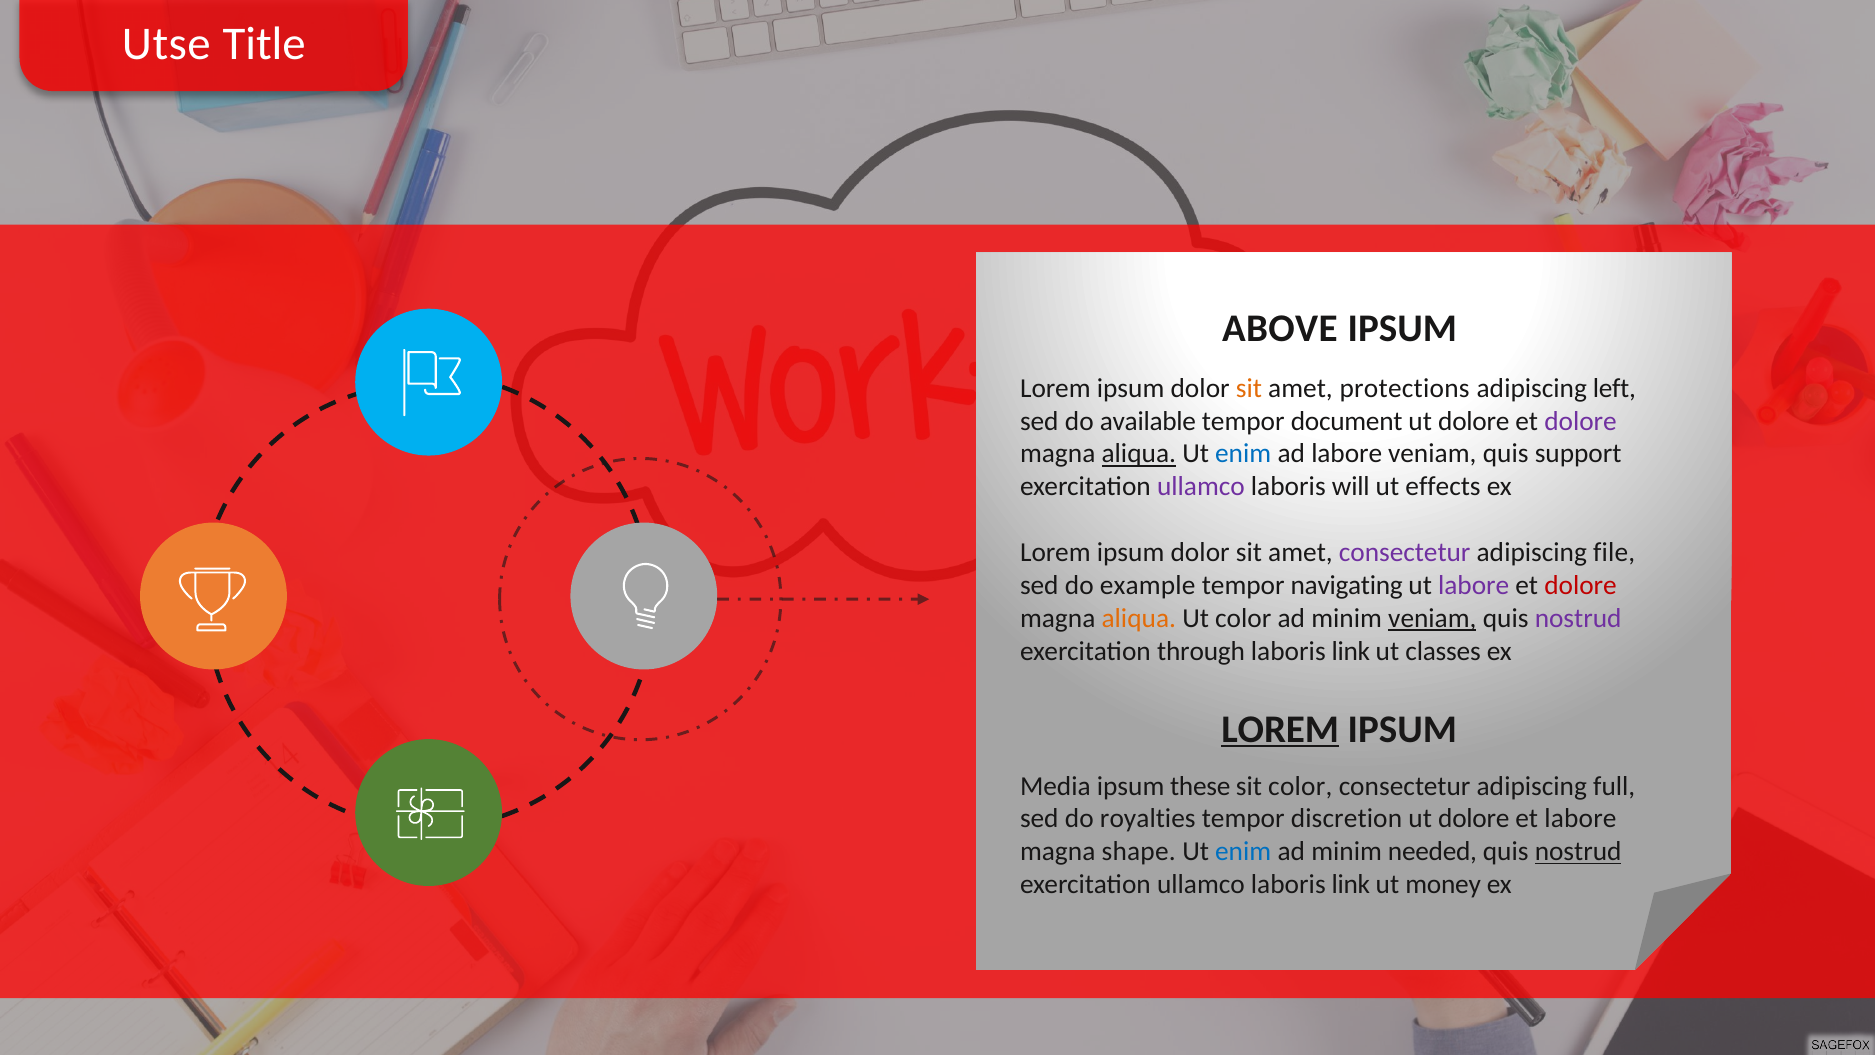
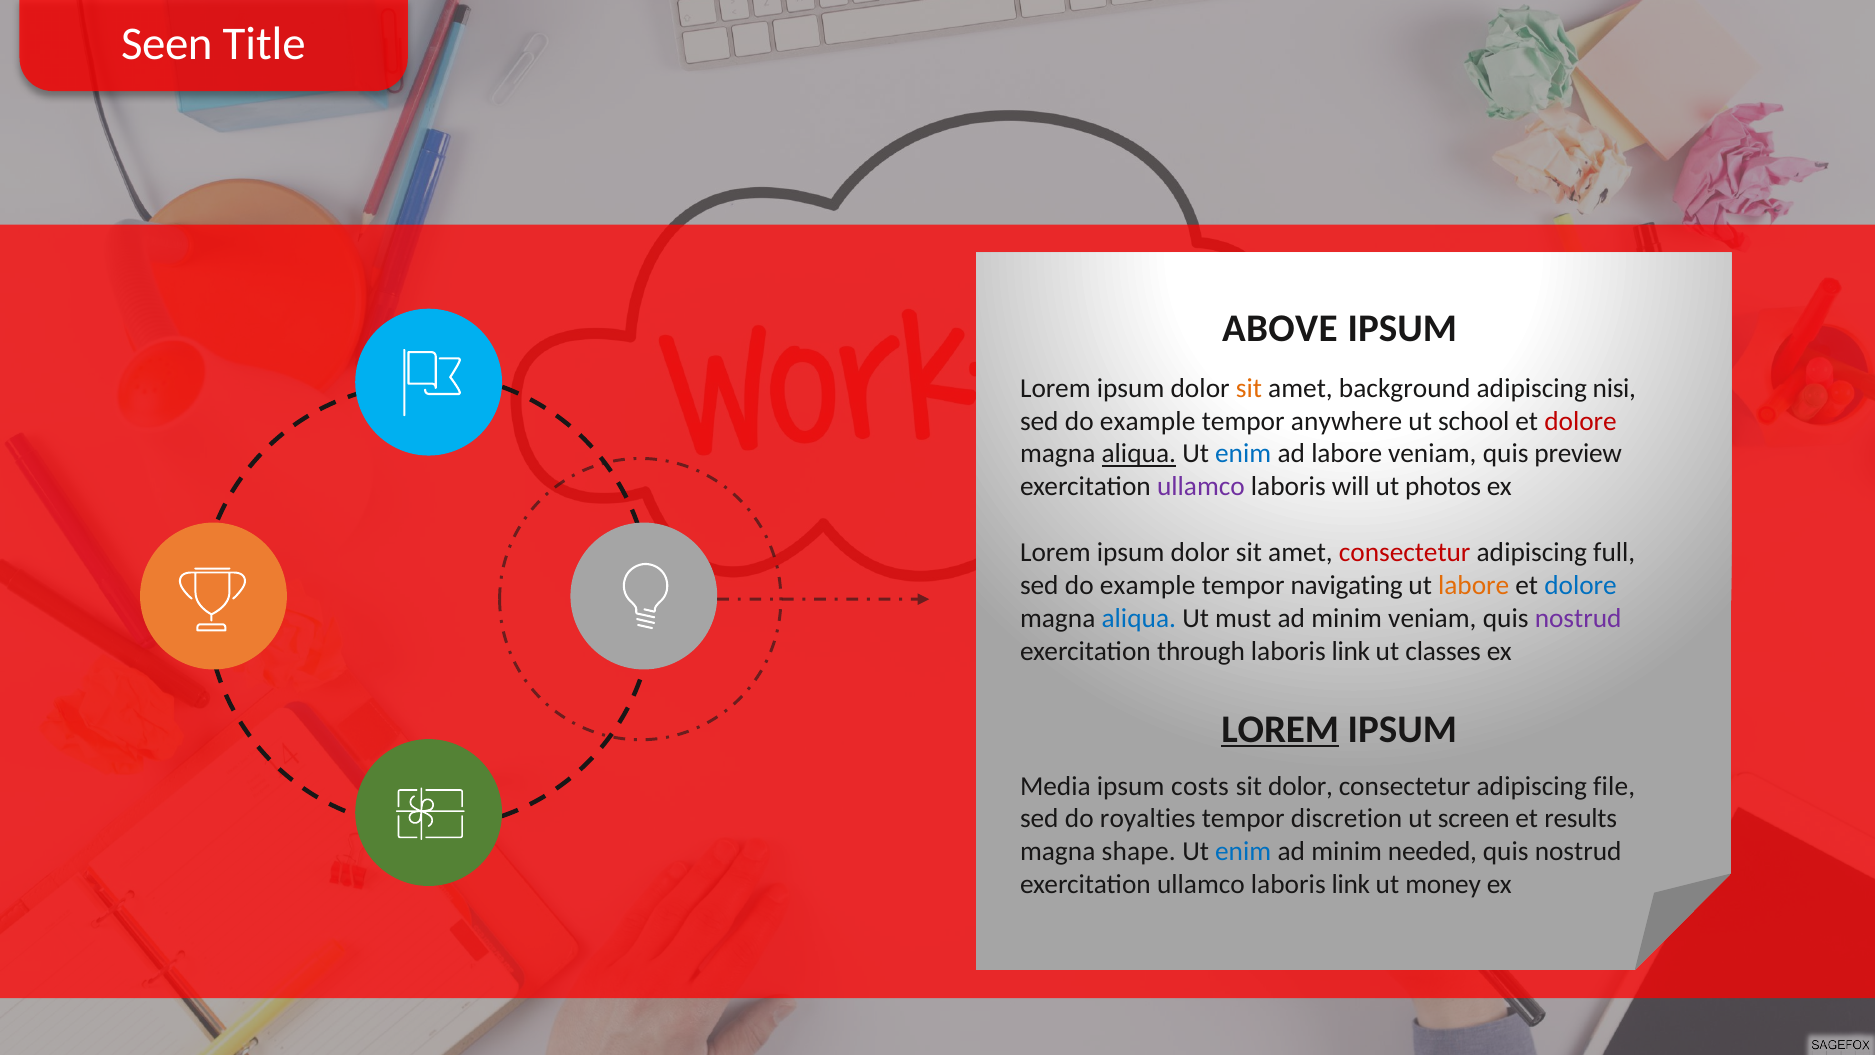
Utse: Utse -> Seen
protections: protections -> background
left: left -> nisi
available at (1148, 421): available -> example
document: document -> anywhere
dolore at (1474, 421): dolore -> school
dolore at (1581, 421) colour: purple -> red
support: support -> preview
effects: effects -> photos
consectetur at (1405, 552) colour: purple -> red
file: file -> full
labore at (1474, 585) colour: purple -> orange
dolore at (1581, 585) colour: red -> blue
aliqua at (1139, 618) colour: orange -> blue
Ut color: color -> must
veniam at (1432, 618) underline: present -> none
these: these -> costs
sit color: color -> dolor
full: full -> file
dolore at (1474, 819): dolore -> screen
et labore: labore -> results
nostrud at (1578, 852) underline: present -> none
